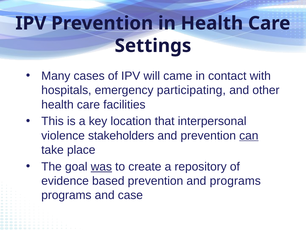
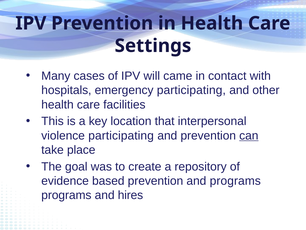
violence stakeholders: stakeholders -> participating
was underline: present -> none
case: case -> hires
